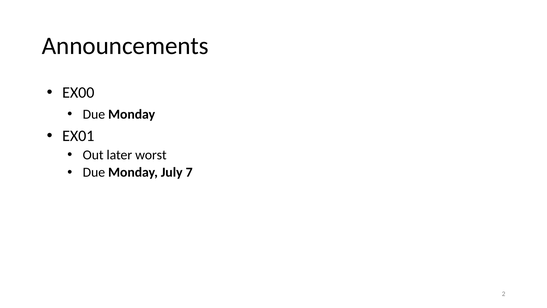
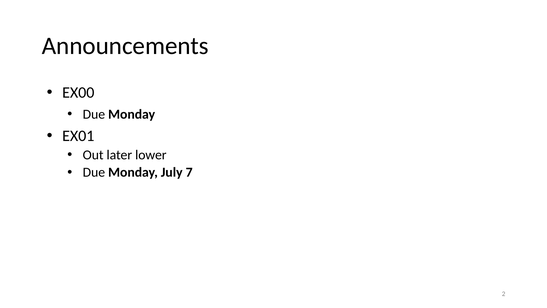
worst: worst -> lower
